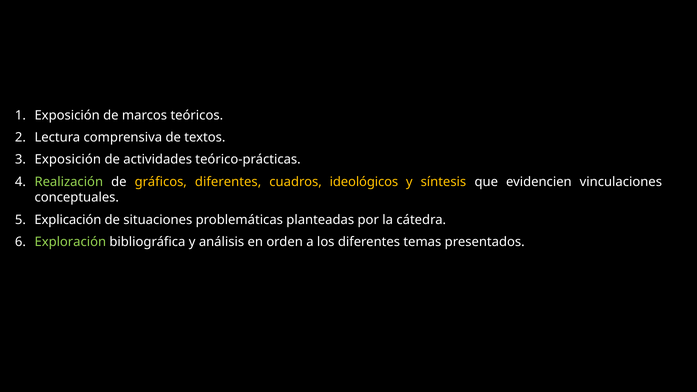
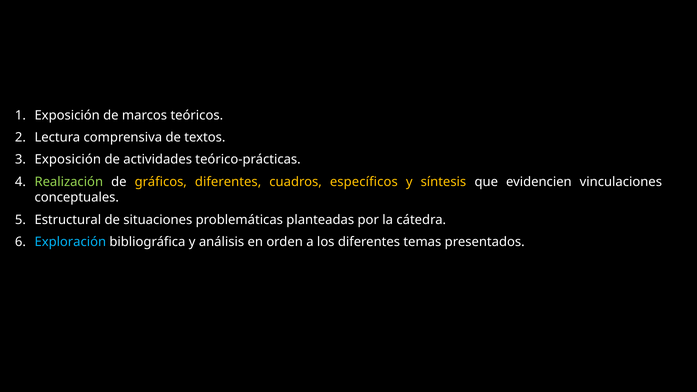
ideológicos: ideológicos -> específicos
Explicación: Explicación -> Estructural
Exploración colour: light green -> light blue
